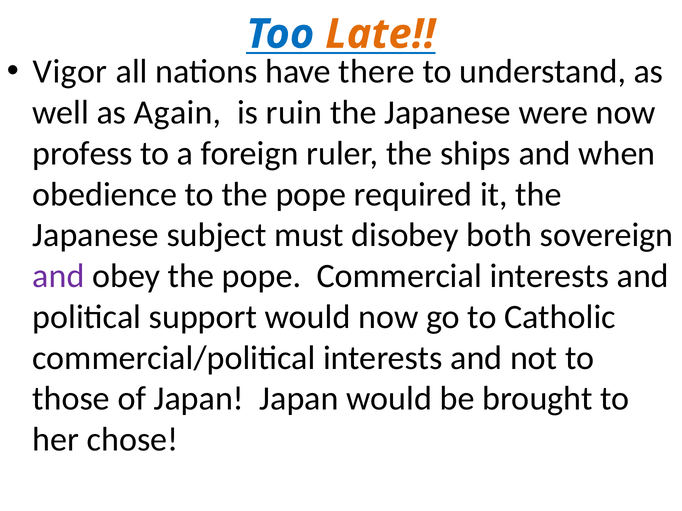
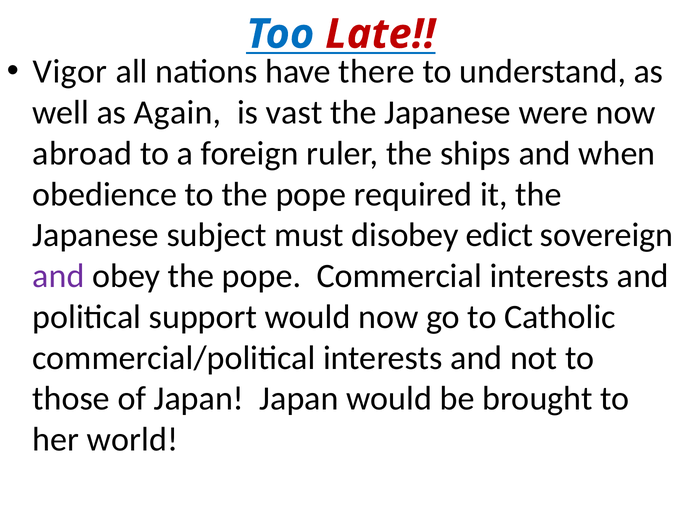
Late colour: orange -> red
ruin: ruin -> vast
profess: profess -> abroad
both: both -> edict
chose: chose -> world
